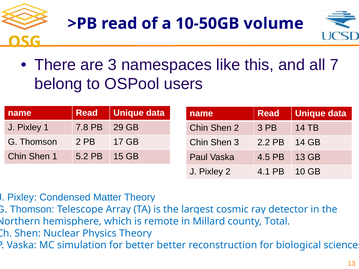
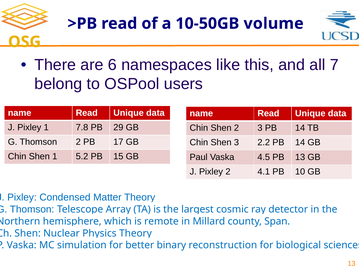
are 3: 3 -> 6
Total: Total -> Span
better better: better -> binary
